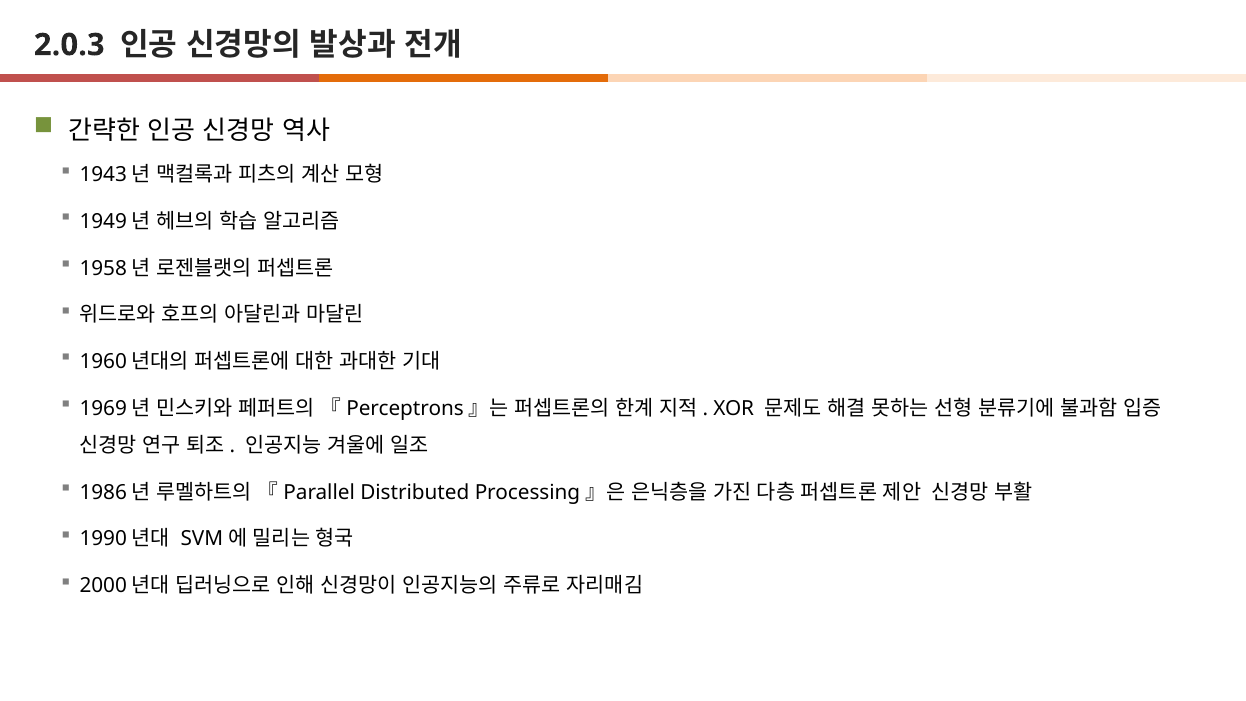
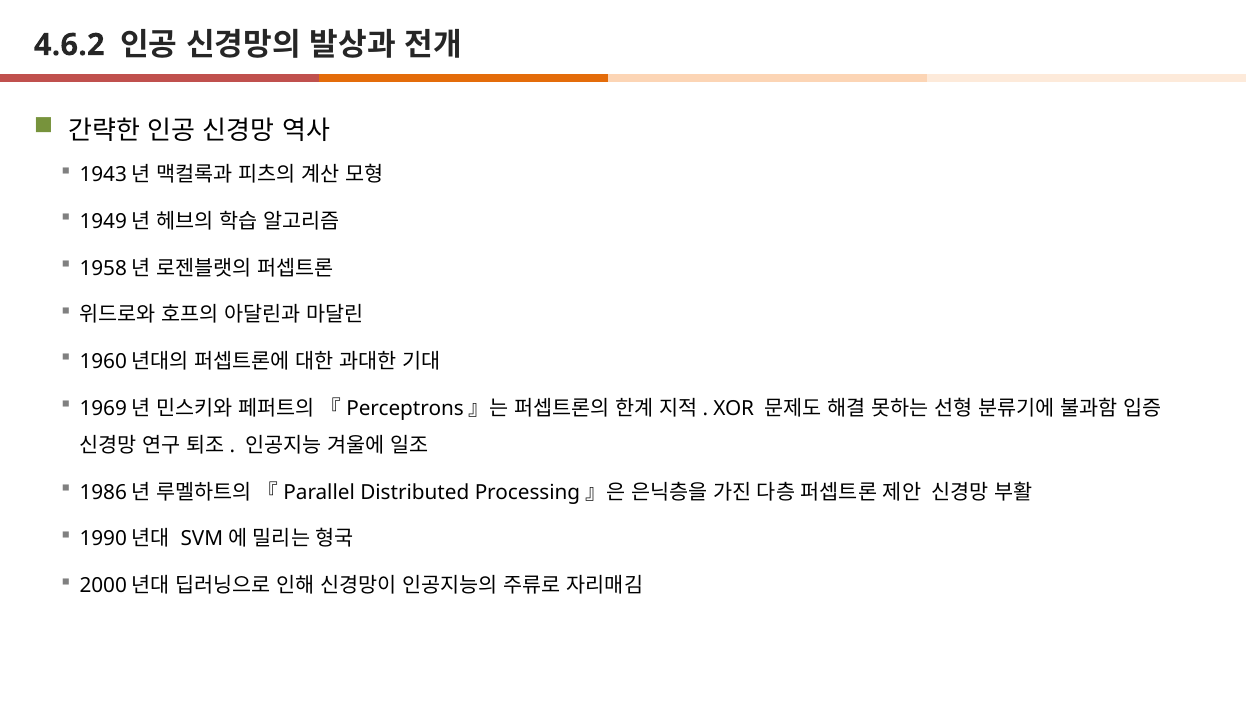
2.0.3: 2.0.3 -> 4.6.2
